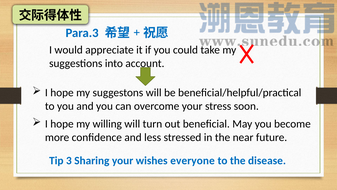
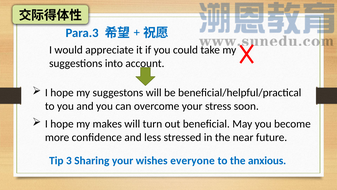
willing: willing -> makes
disease: disease -> anxious
